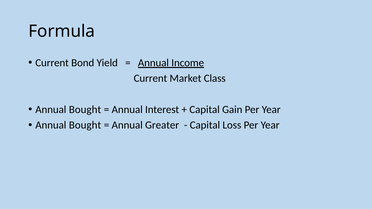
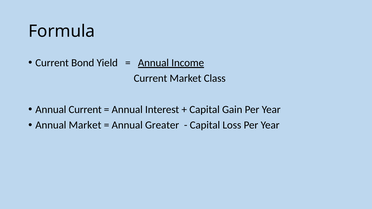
Bought at (85, 110): Bought -> Current
Bought at (85, 125): Bought -> Market
